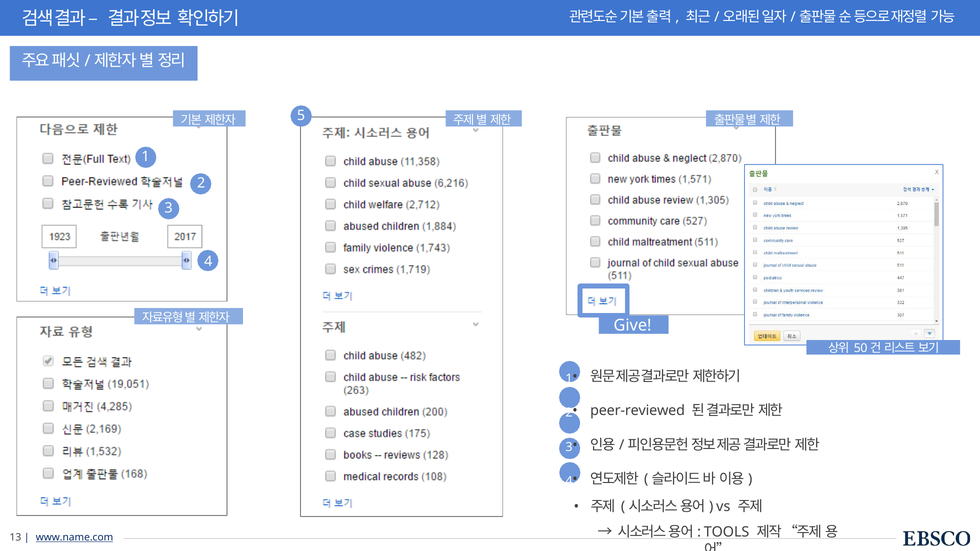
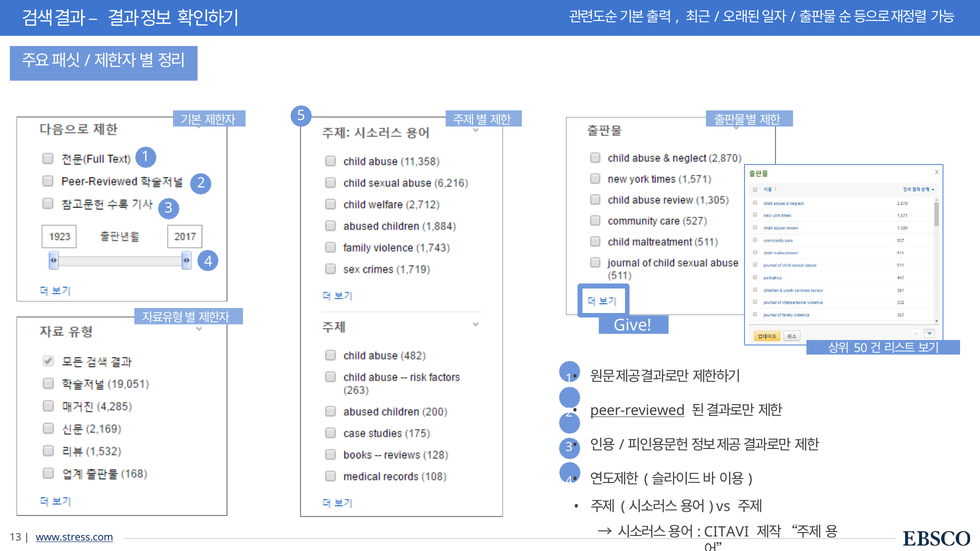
peer-reviewed underline: none -> present
TOOLS: TOOLS -> CITAVI
www.name.com: www.name.com -> www.stress.com
